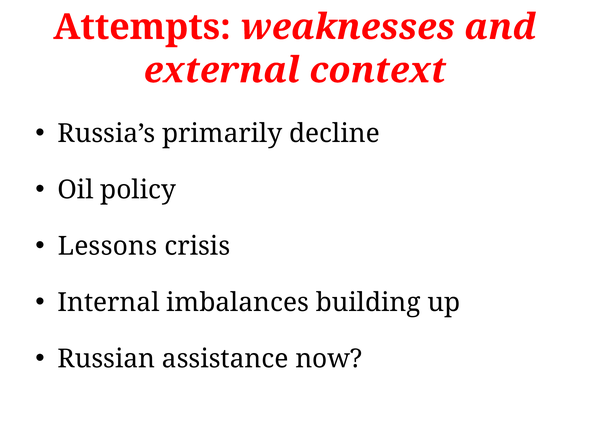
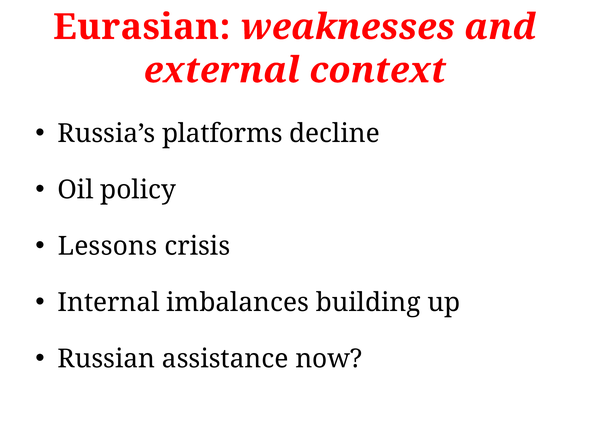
Attempts: Attempts -> Eurasian
primarily: primarily -> platforms
